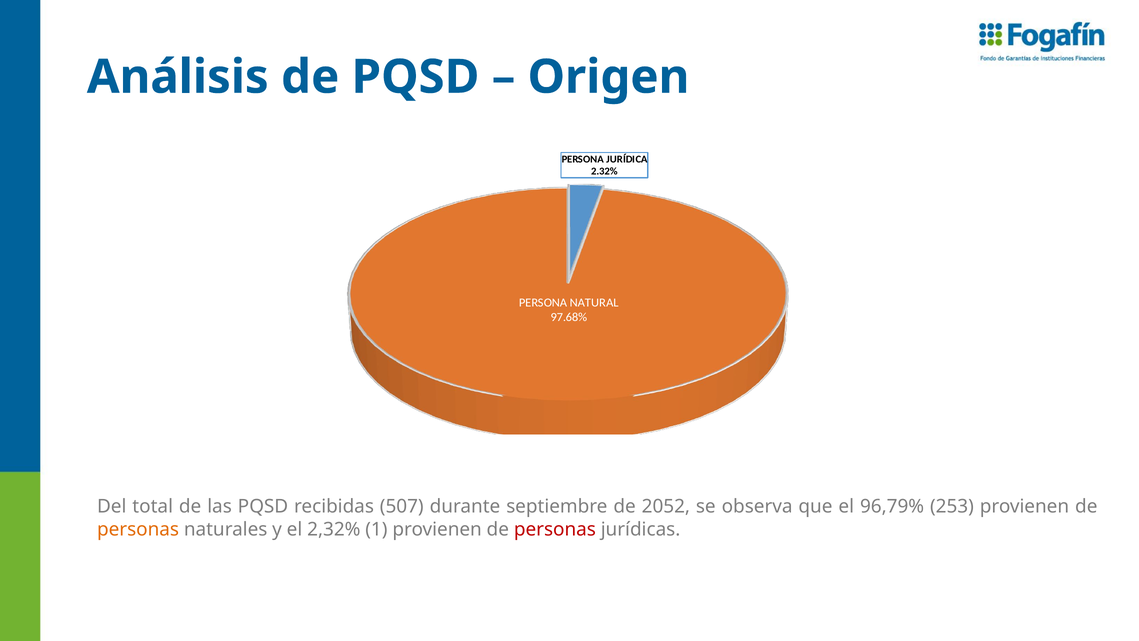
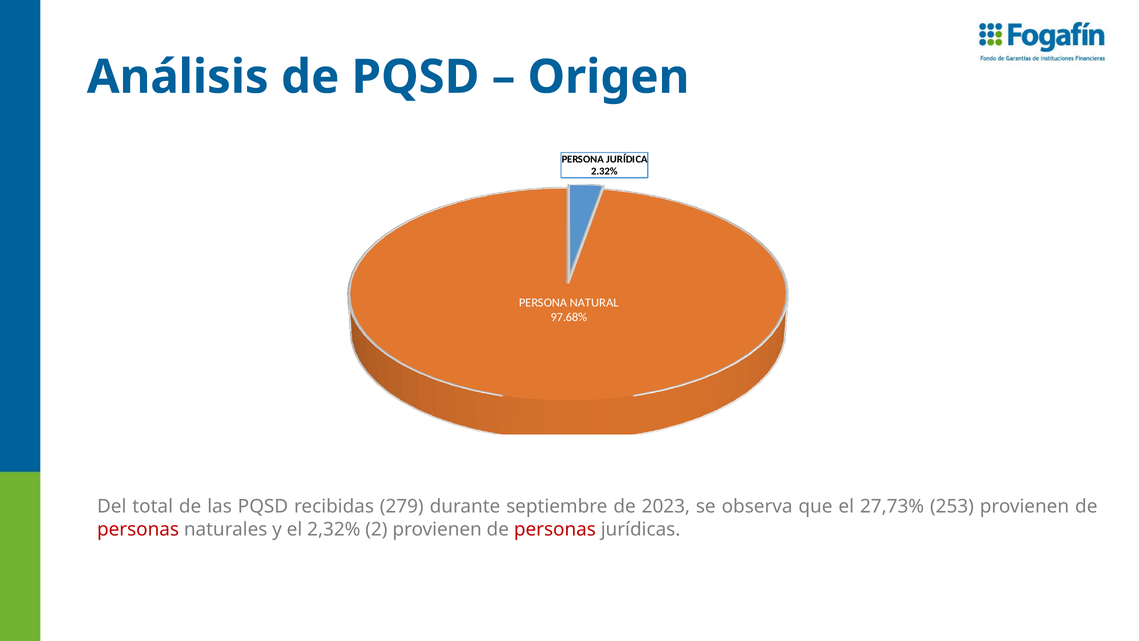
507: 507 -> 279
2052: 2052 -> 2023
96,79%: 96,79% -> 27,73%
personas at (138, 529) colour: orange -> red
1: 1 -> 2
